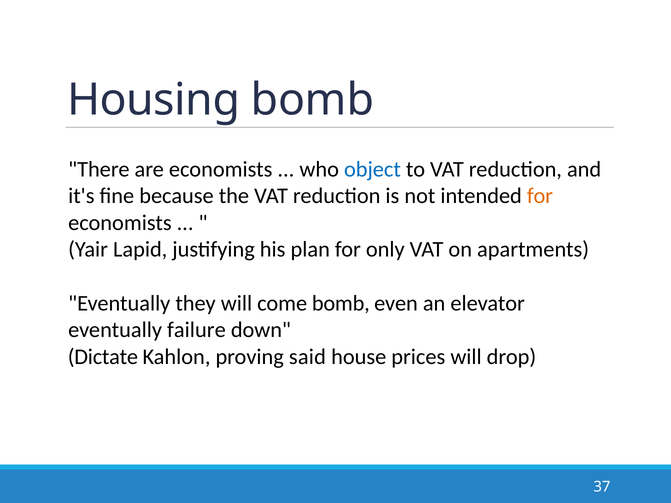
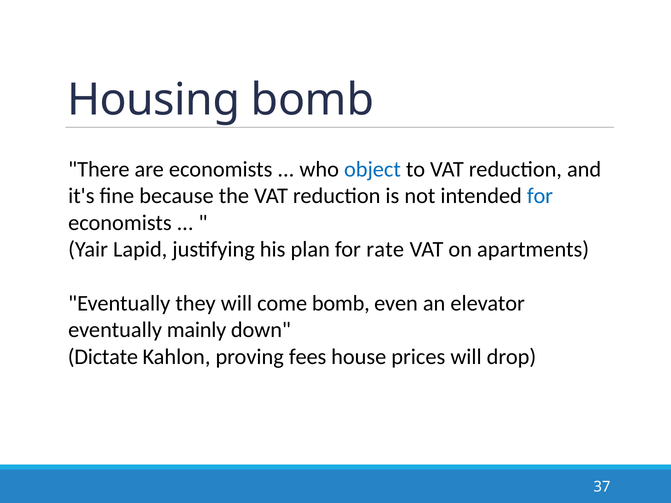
for at (540, 196) colour: orange -> blue
only: only -> rate
failure: failure -> mainly
said: said -> fees
